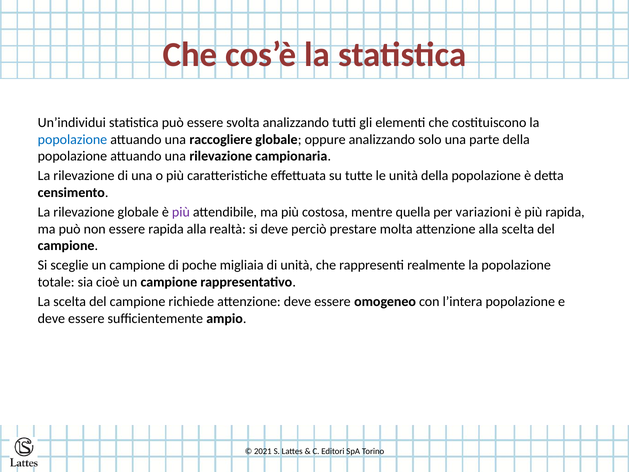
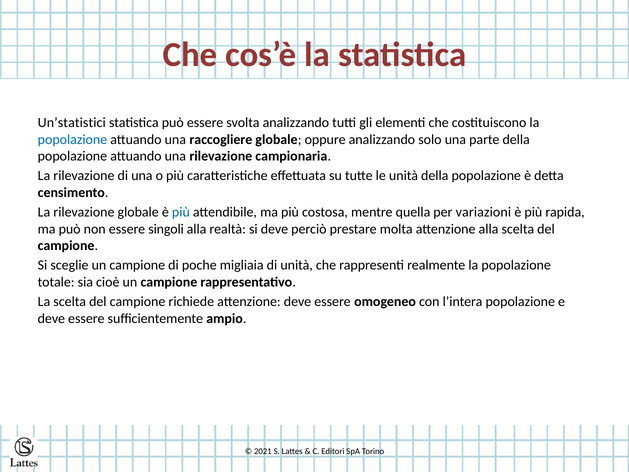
Un’individui: Un’individui -> Un’statistici
più at (181, 212) colour: purple -> blue
essere rapida: rapida -> singoli
